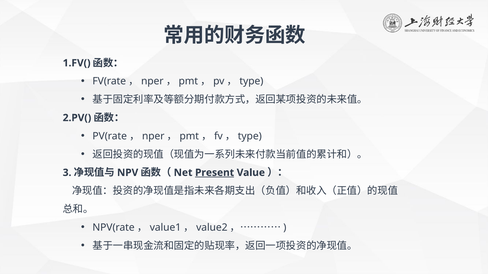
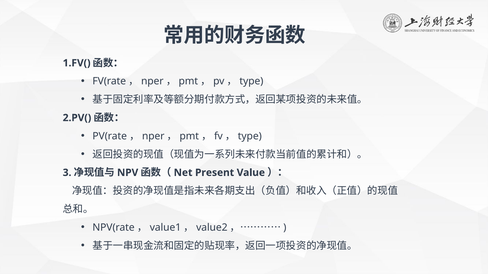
Present underline: present -> none
